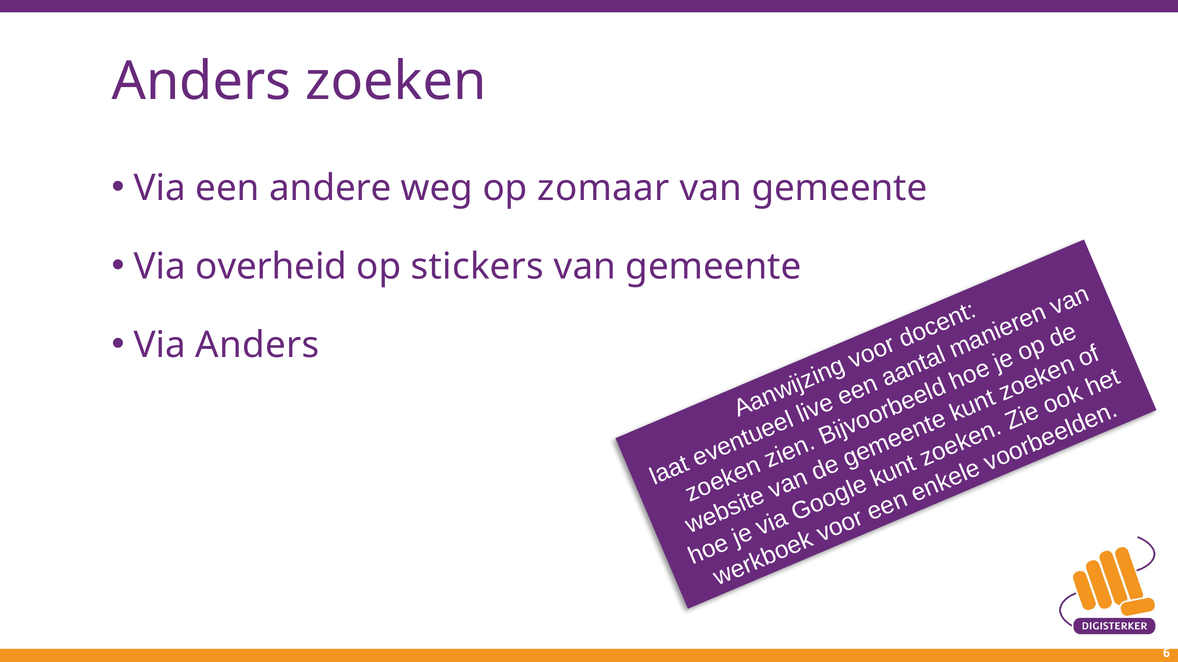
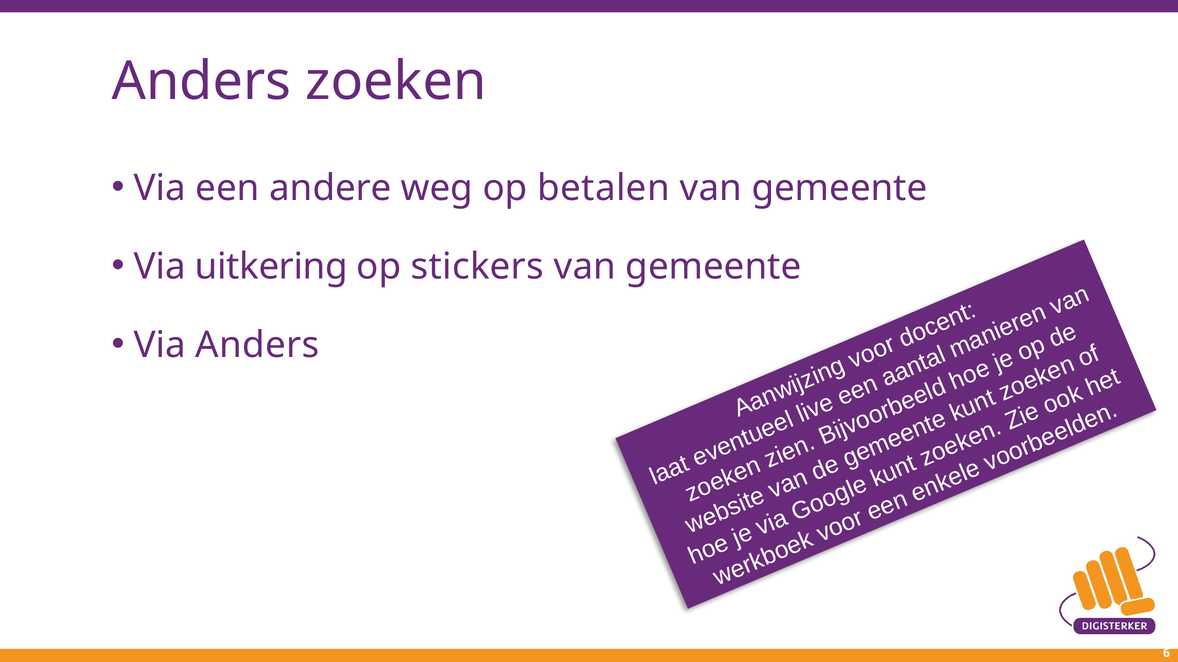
zomaar: zomaar -> betalen
overheid: overheid -> uitkering
